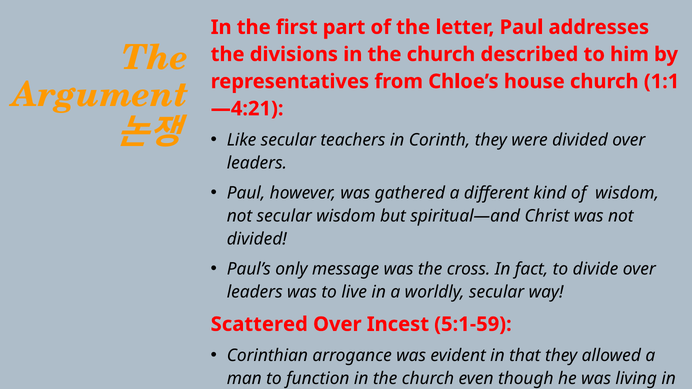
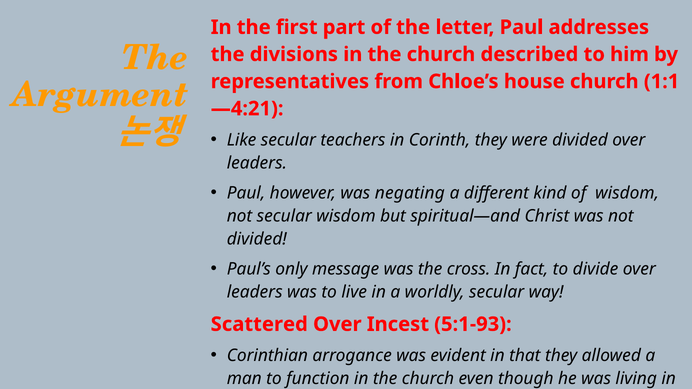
gathered: gathered -> negating
5:1-59: 5:1-59 -> 5:1-93
